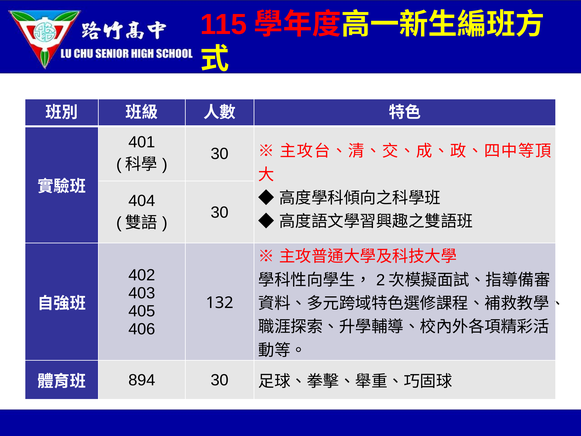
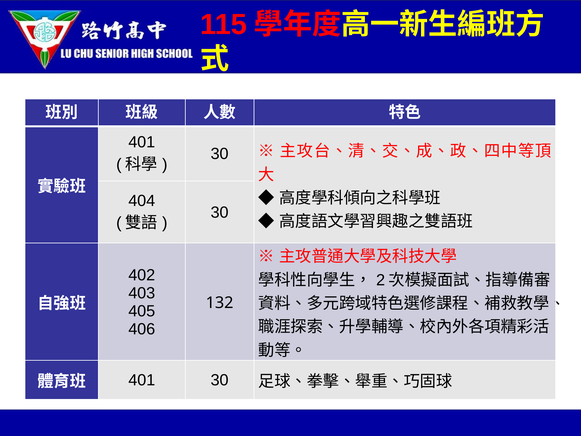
894 at (142, 380): 894 -> 401
